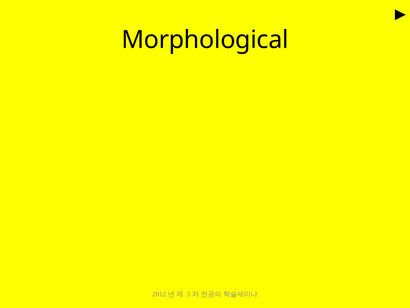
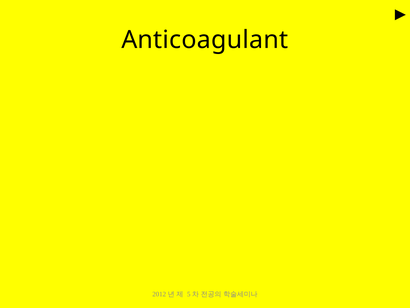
Morphological: Morphological -> Anticoagulant
